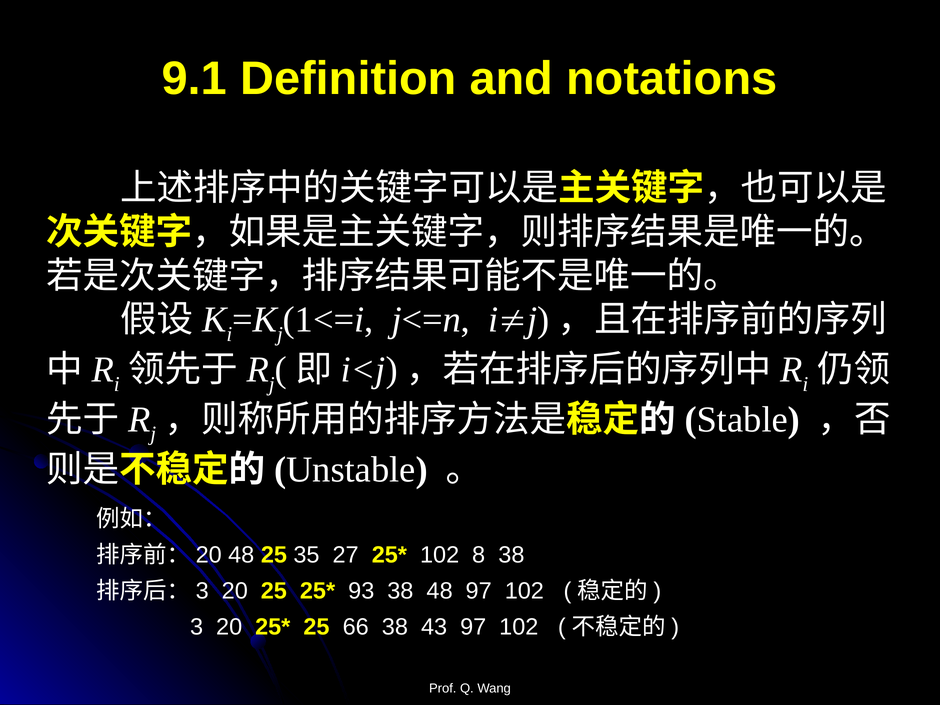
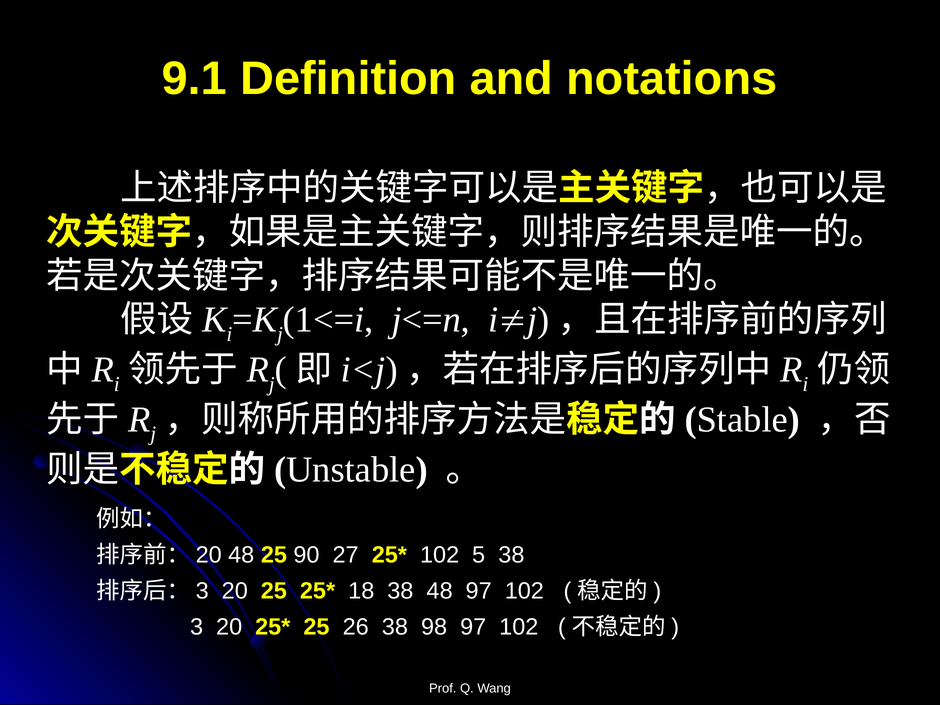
35: 35 -> 90
8: 8 -> 5
93: 93 -> 18
66: 66 -> 26
43: 43 -> 98
